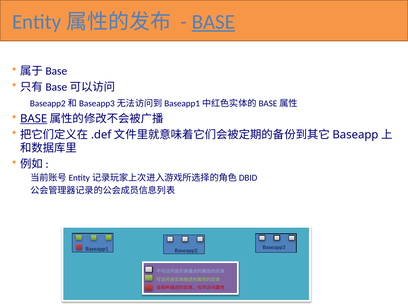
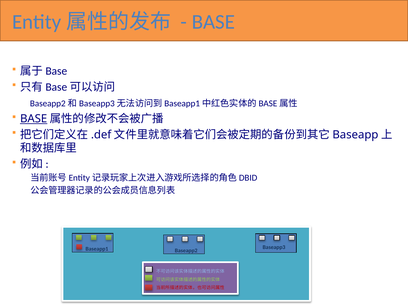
BASE at (213, 22) underline: present -> none
